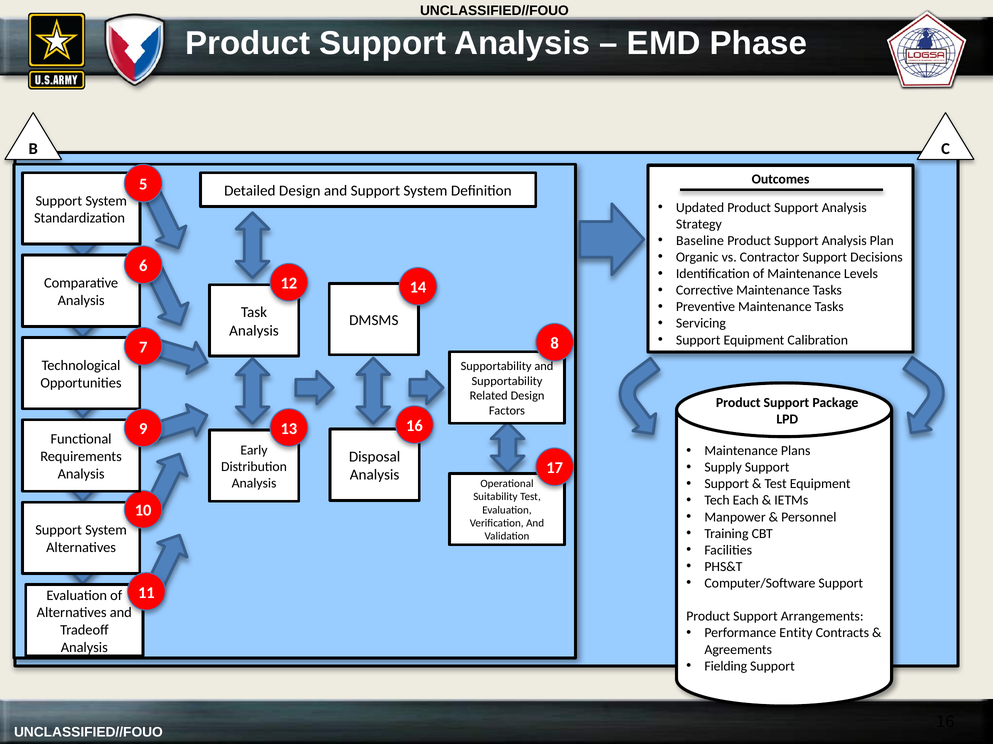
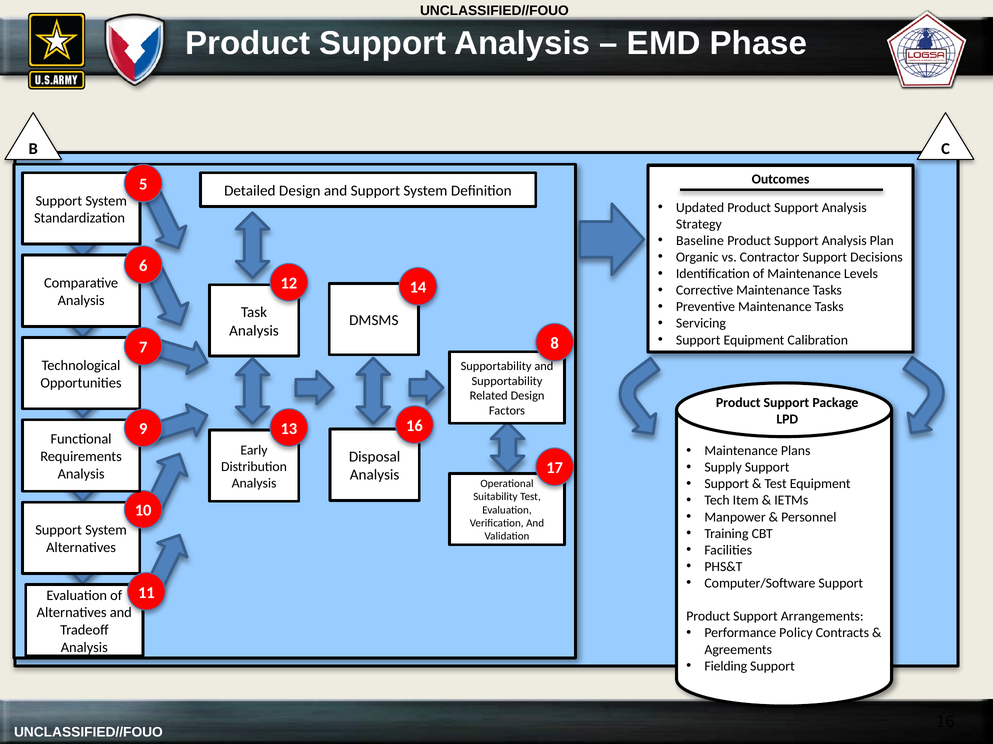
Each: Each -> Item
Entity: Entity -> Policy
